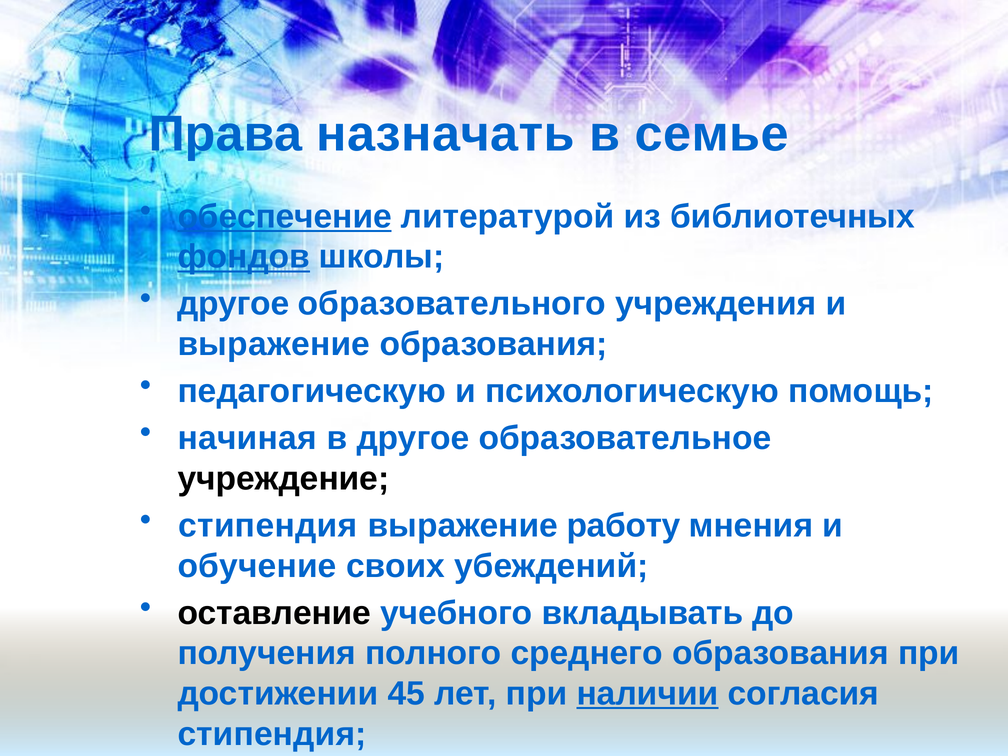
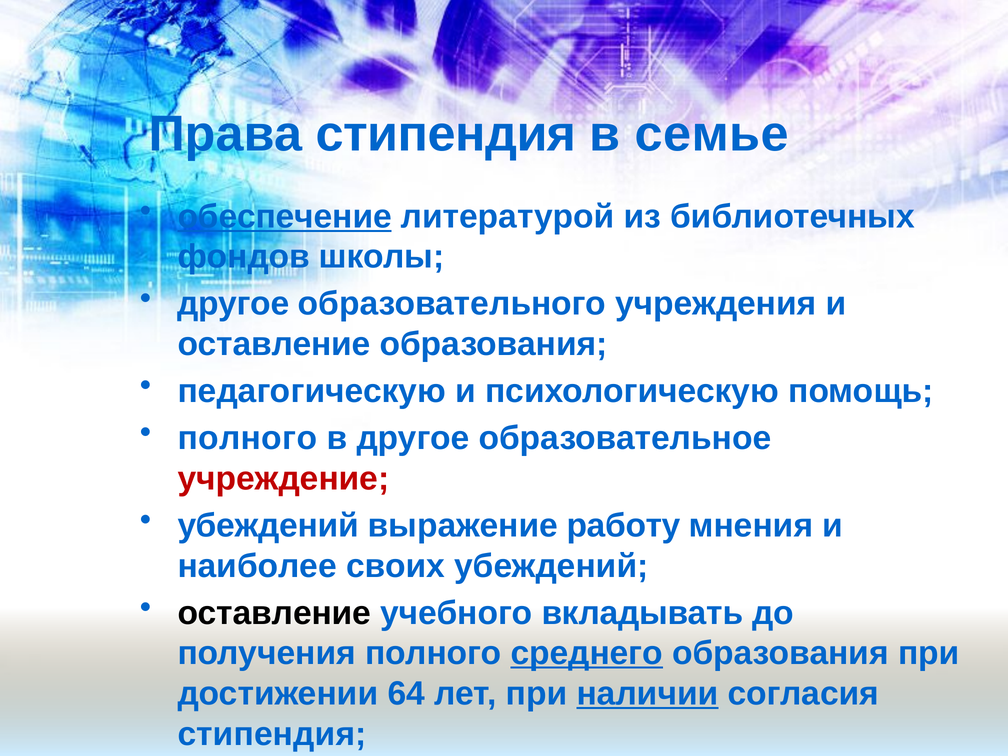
Права назначать: назначать -> стипендия
фондов underline: present -> none
выражение at (274, 344): выражение -> оставление
начиная at (247, 438): начиная -> полного
учреждение colour: black -> red
стипендия at (268, 526): стипендия -> убеждений
обучение: обучение -> наиболее
среднего underline: none -> present
45: 45 -> 64
